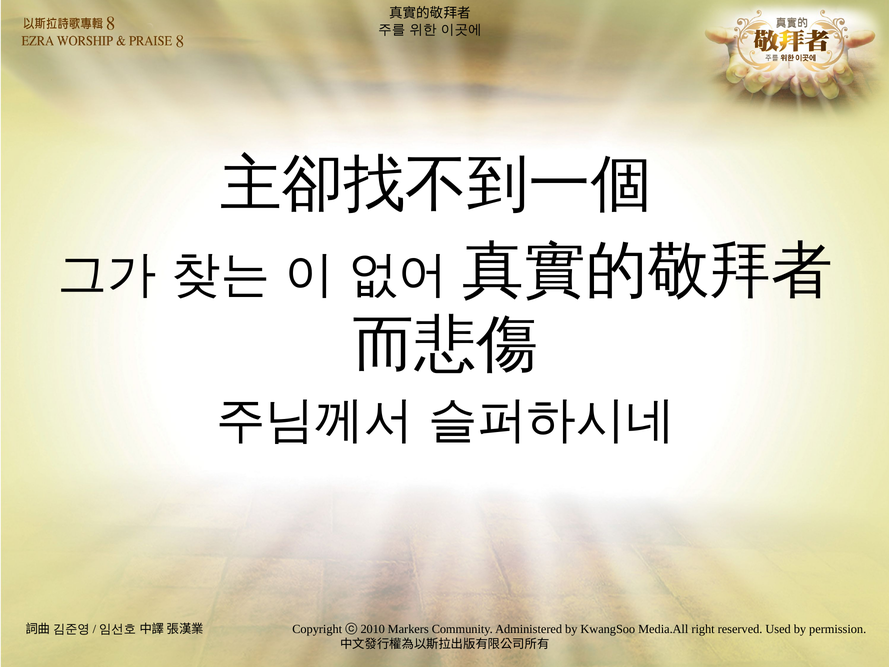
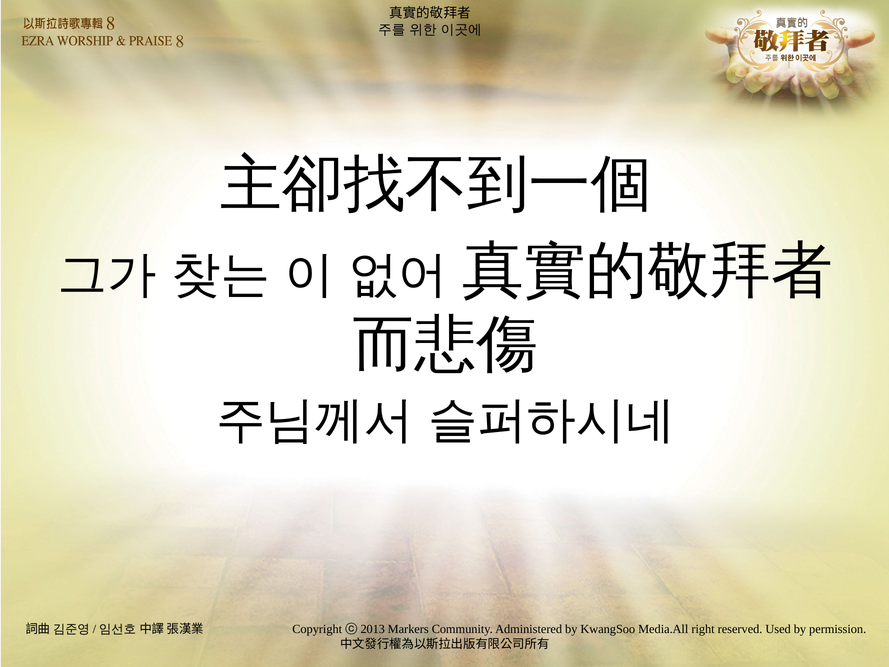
2010: 2010 -> 2013
